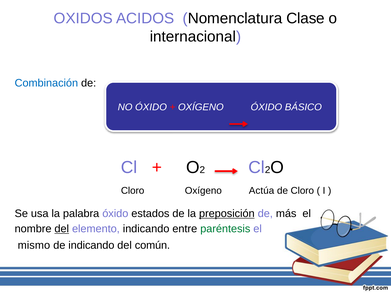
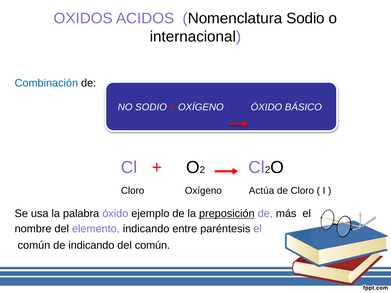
Nomenclatura Clase: Clase -> Sodio
NO ÓXIDO: ÓXIDO -> SODIO
estados: estados -> ejemplo
del at (62, 229) underline: present -> none
paréntesis colour: green -> black
mismo at (34, 245): mismo -> común
